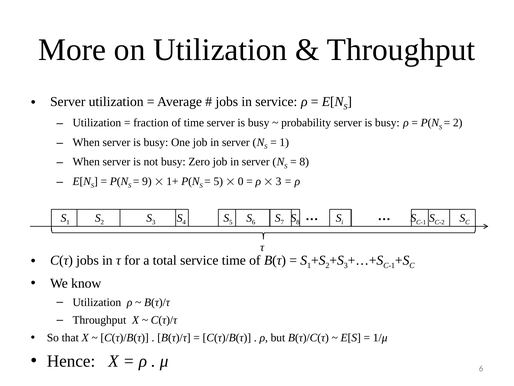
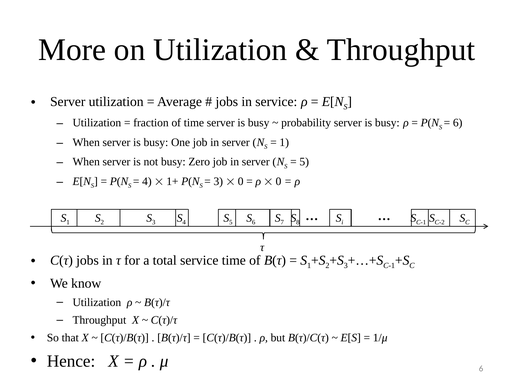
2 at (458, 123): 2 -> 6
8 at (304, 162): 8 -> 5
9 at (147, 181): 9 -> 4
5 at (218, 181): 5 -> 3
3 at (278, 181): 3 -> 0
